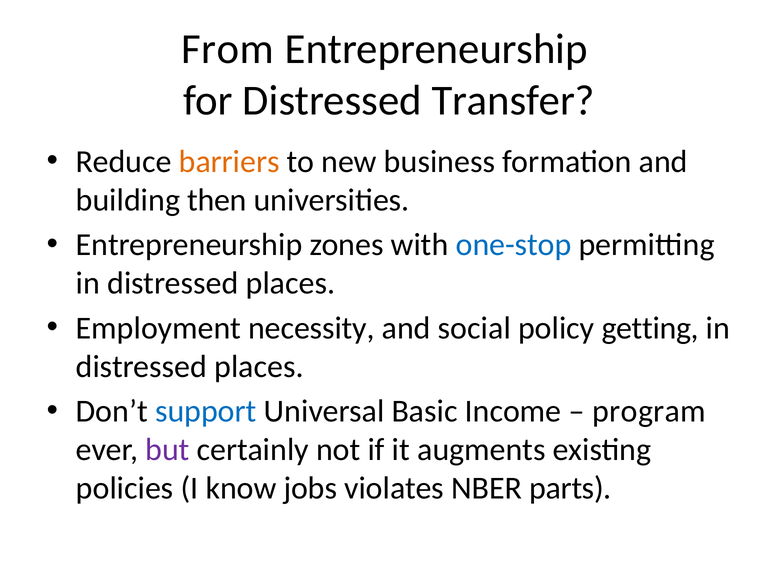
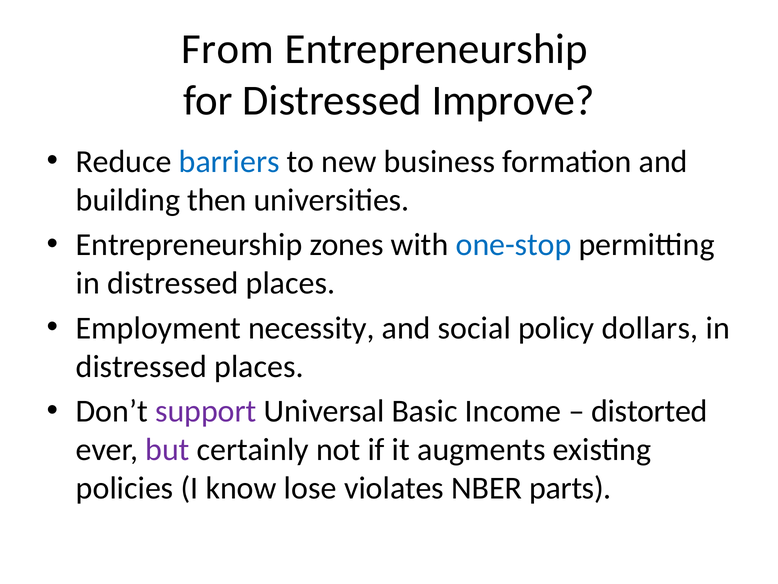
Transfer: Transfer -> Improve
barriers colour: orange -> blue
getting: getting -> dollars
support colour: blue -> purple
program: program -> distorted
jobs: jobs -> lose
